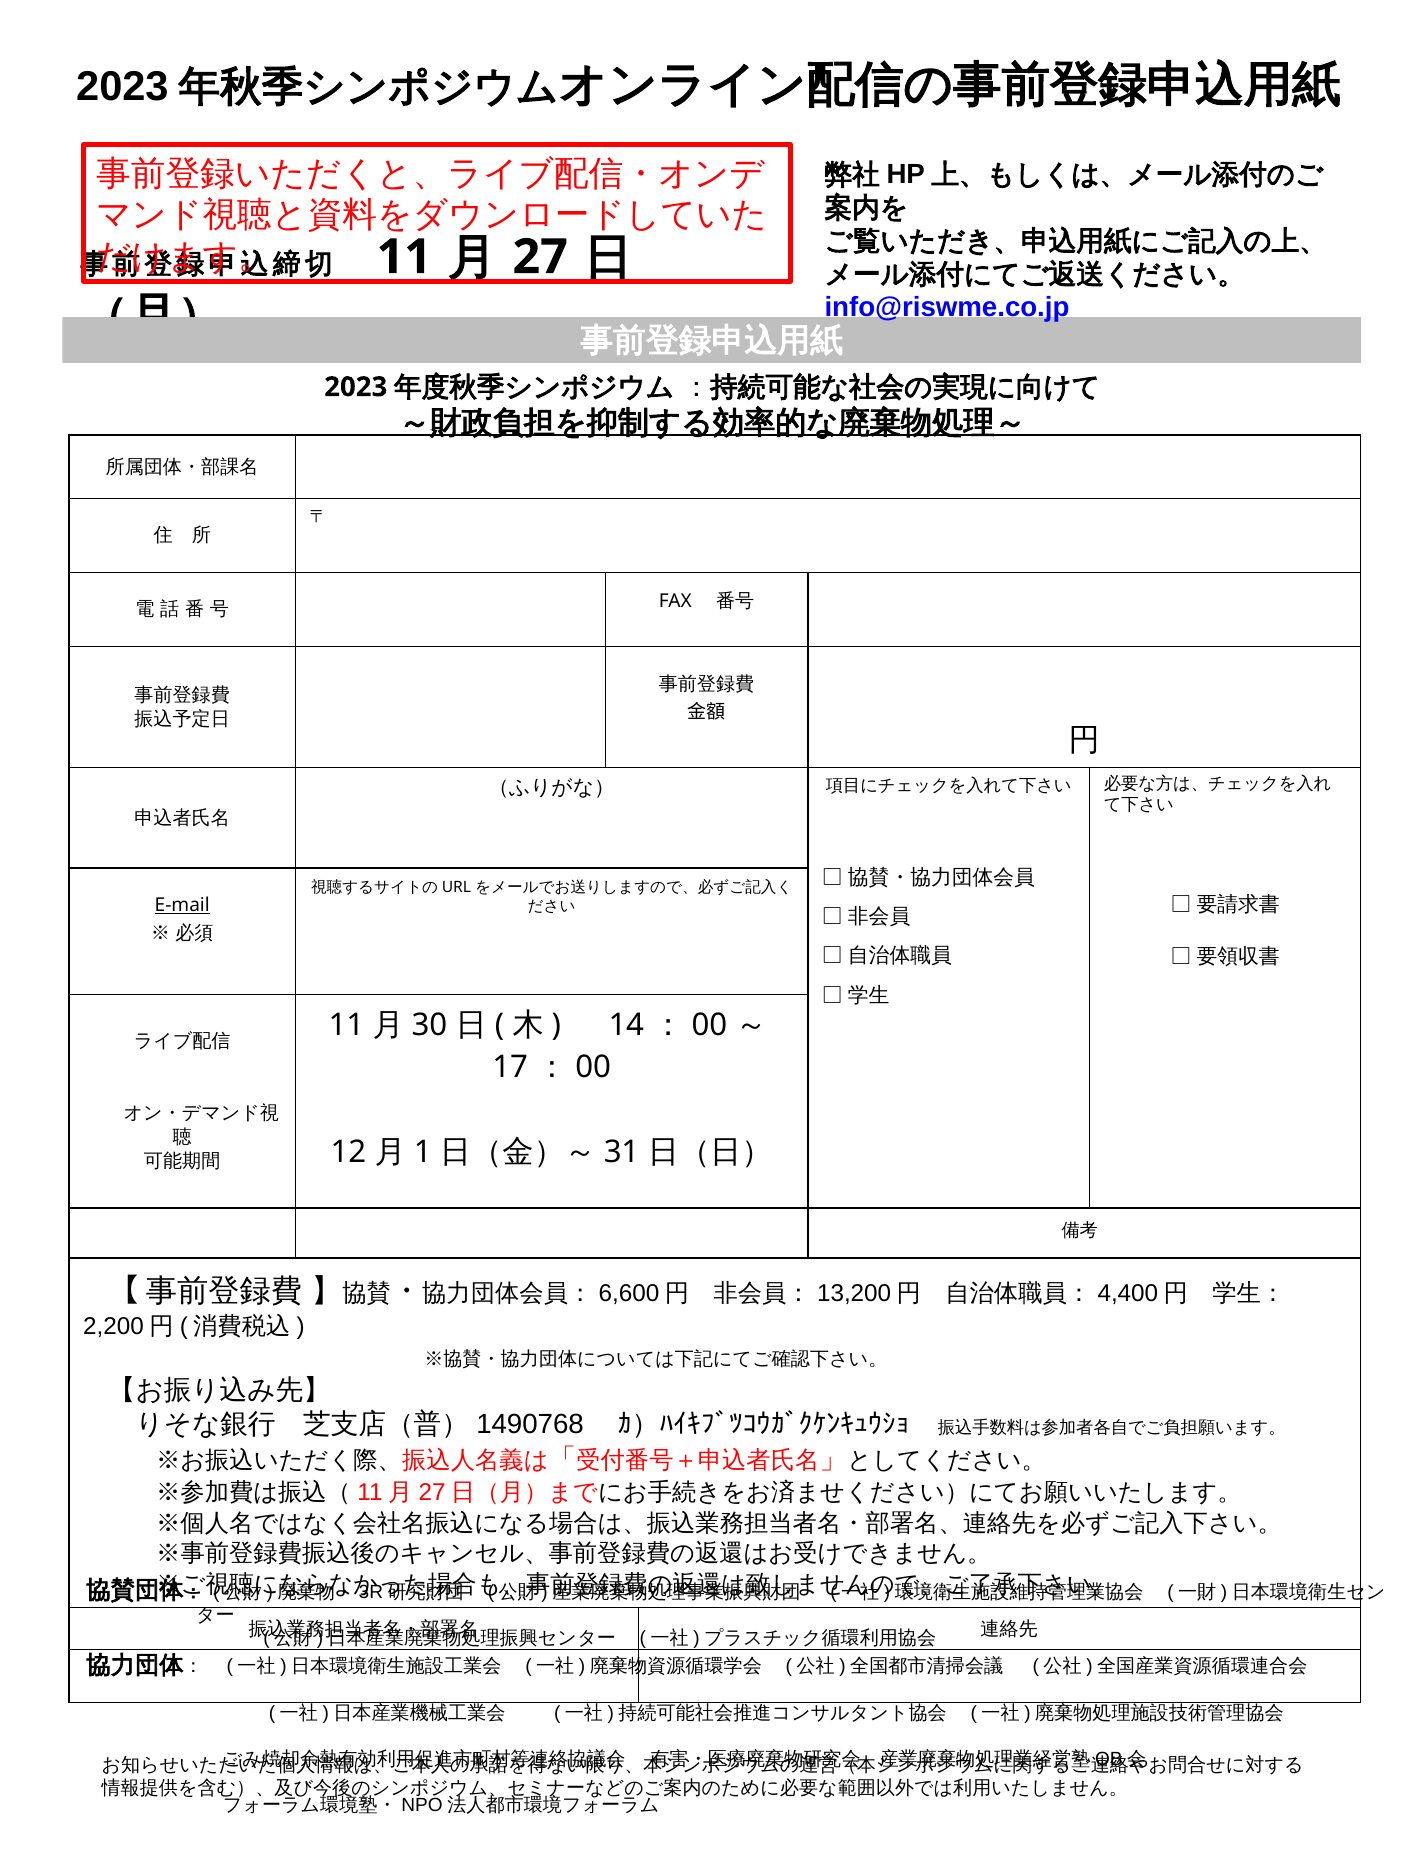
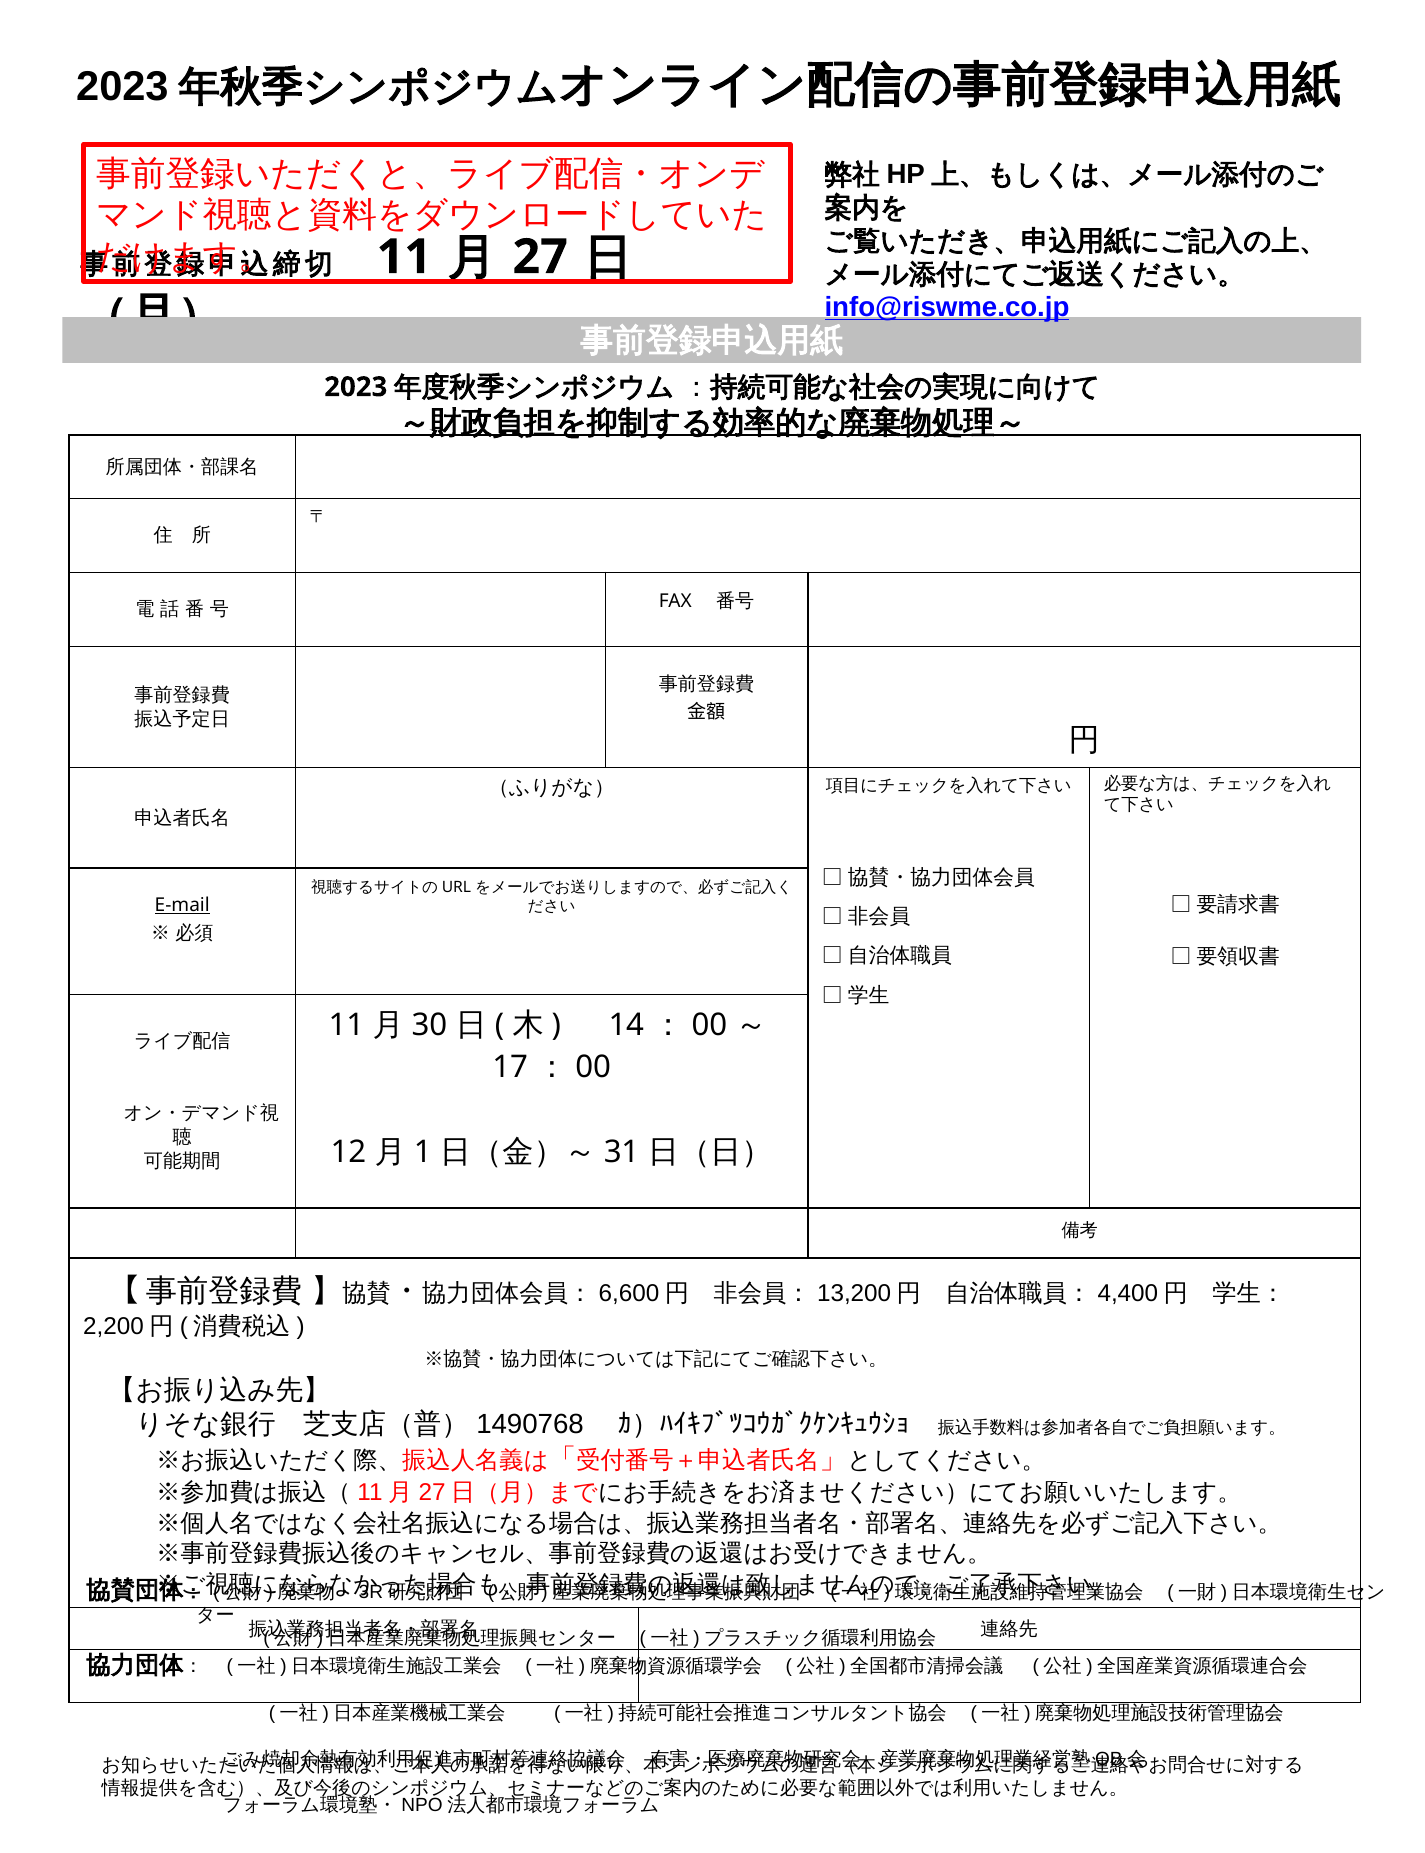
info@riswme.co.jp underline: none -> present
